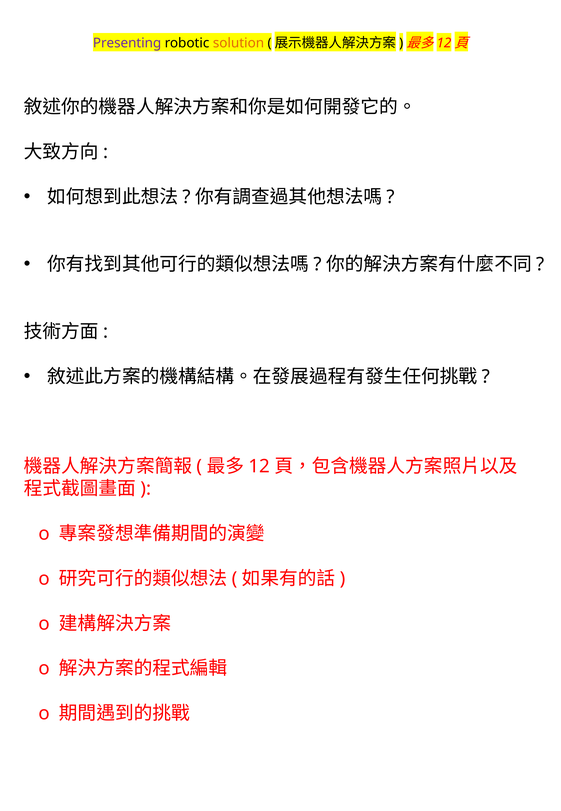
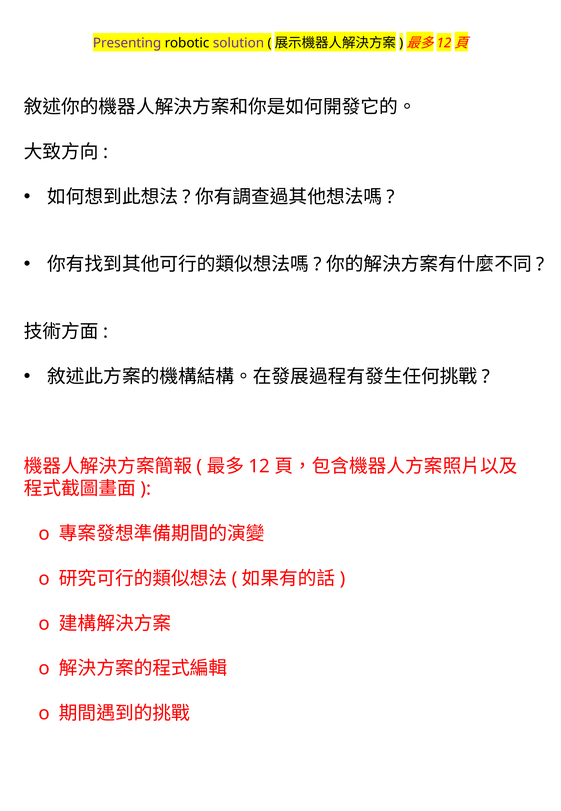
solution colour: orange -> purple
